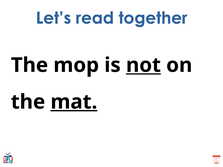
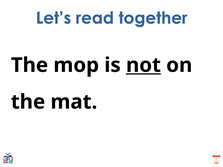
mat underline: present -> none
